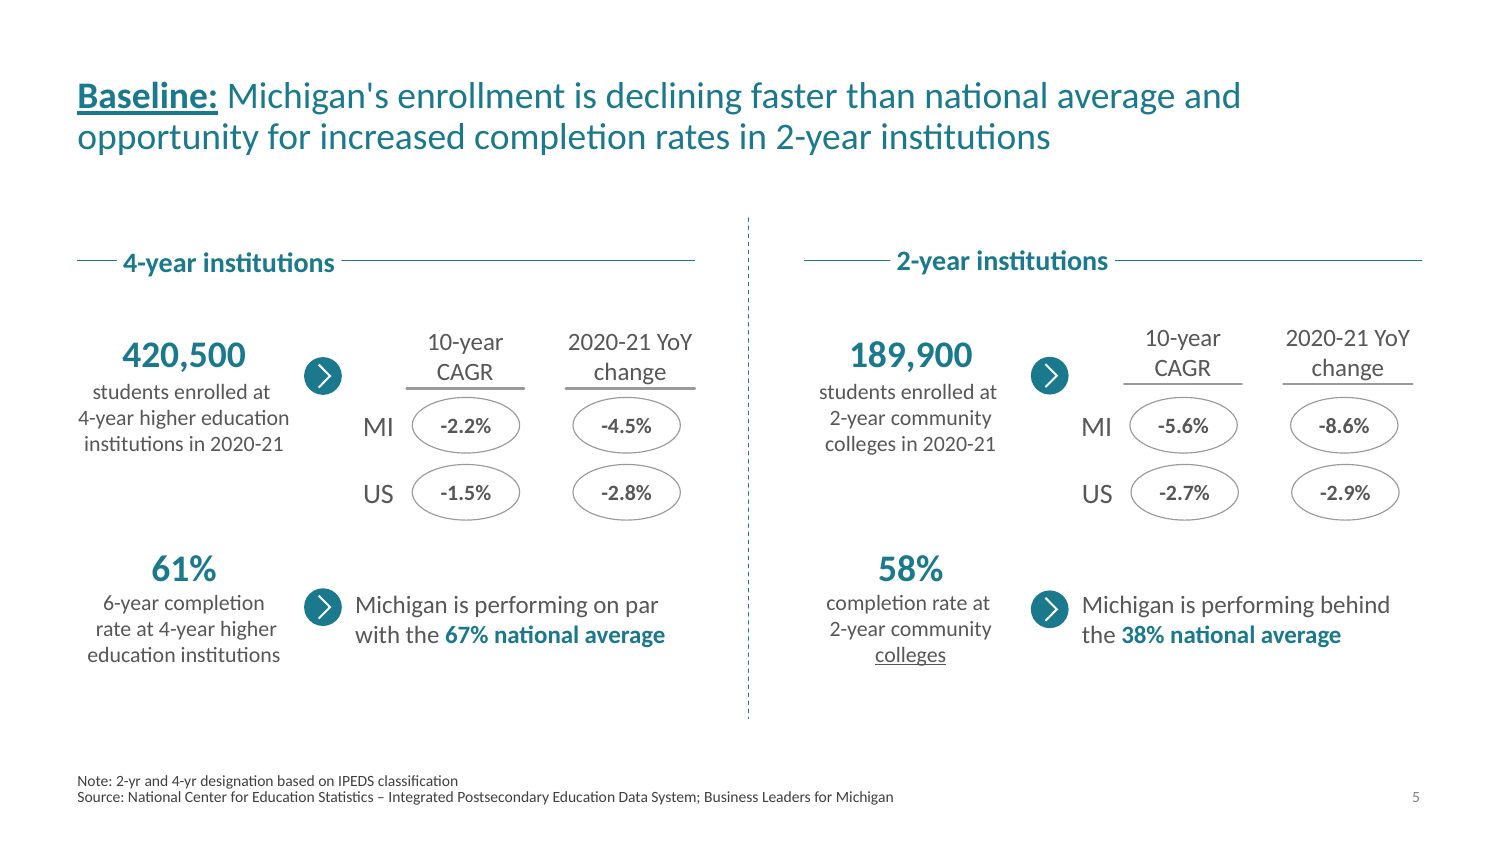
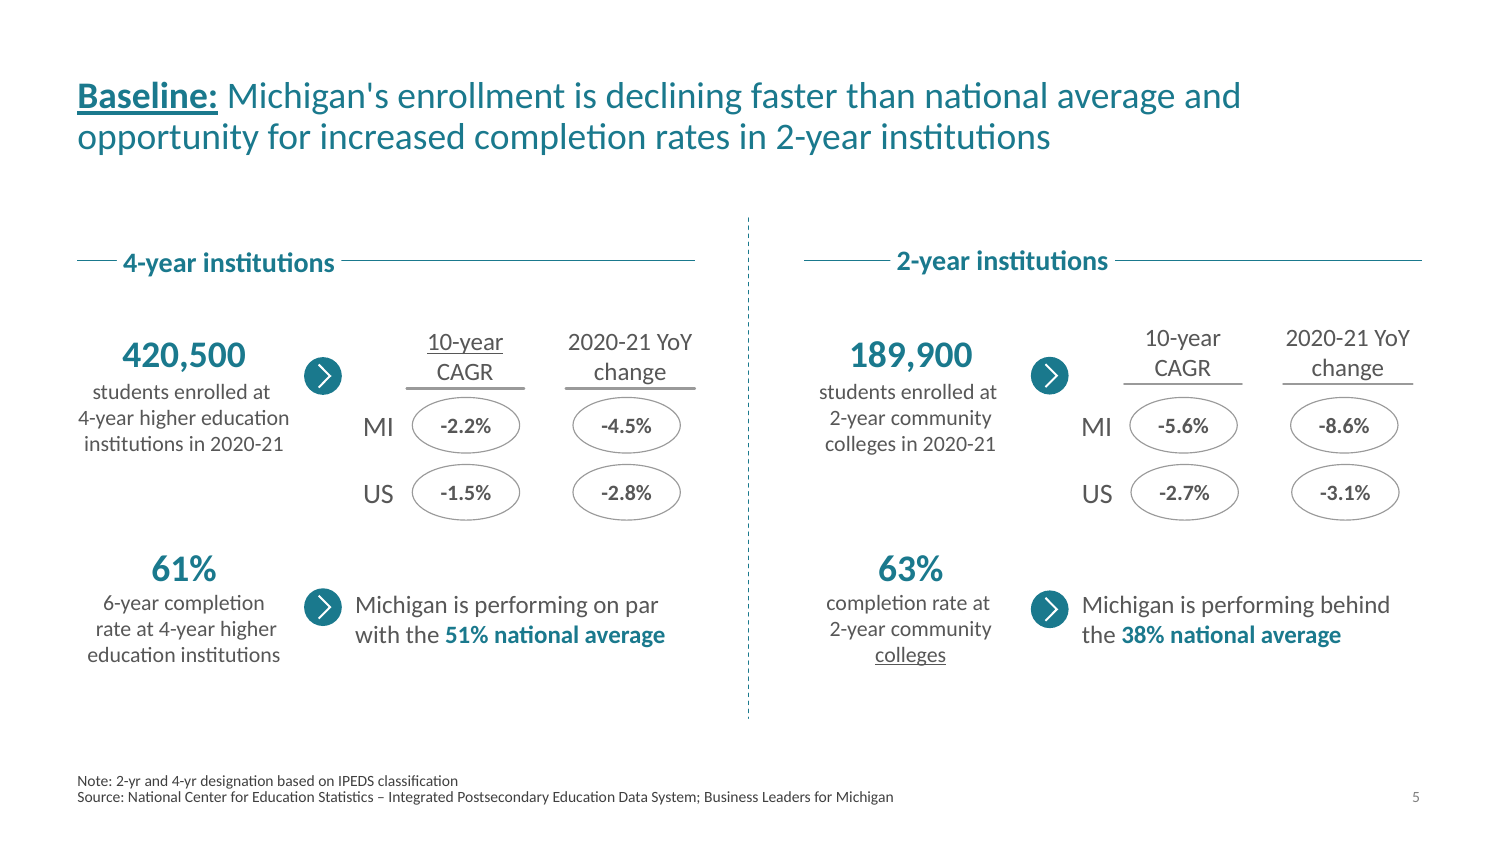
10-year at (465, 343) underline: none -> present
-2.9%: -2.9% -> -3.1%
58%: 58% -> 63%
67%: 67% -> 51%
